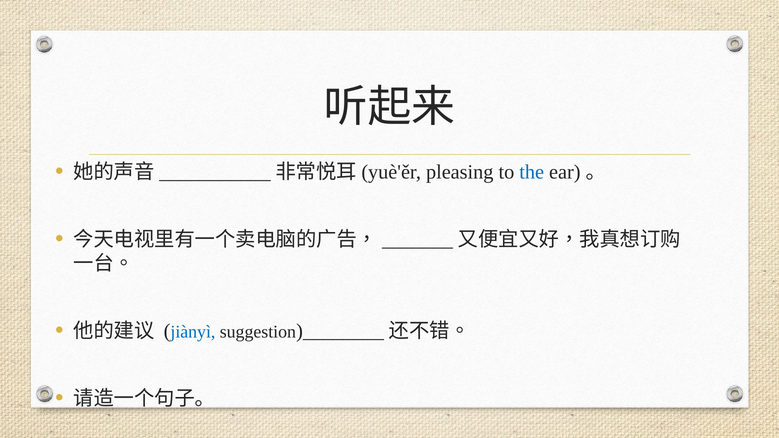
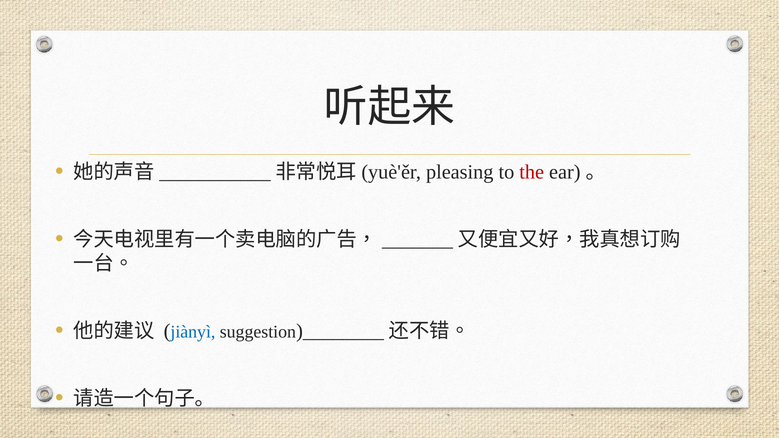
the colour: blue -> red
